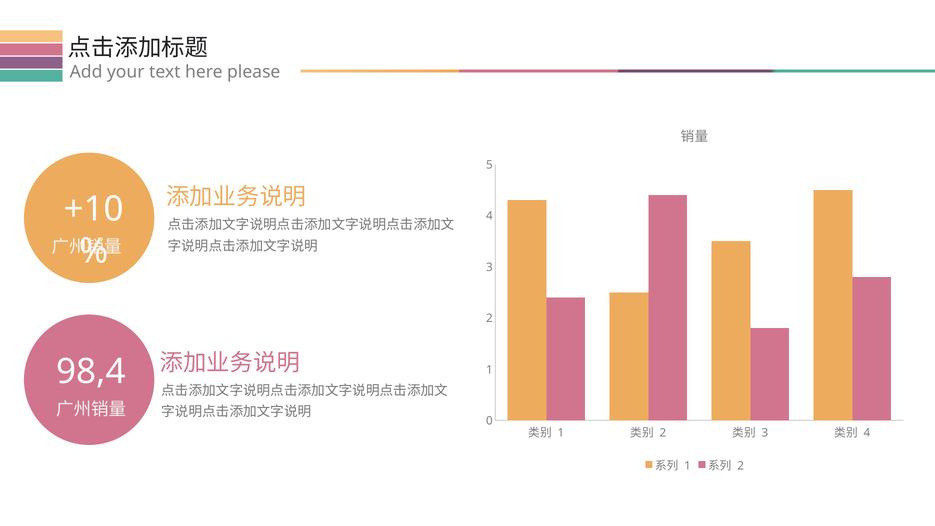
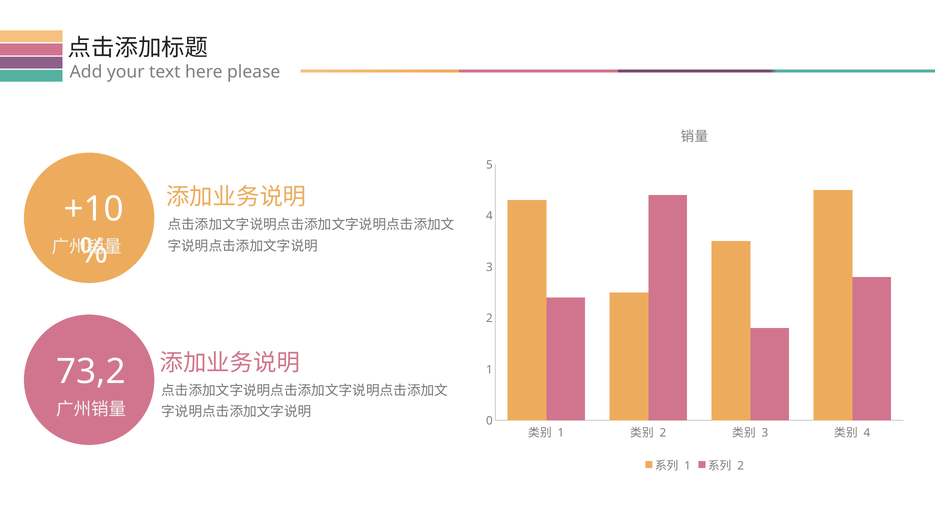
98,4: 98,4 -> 73,2
